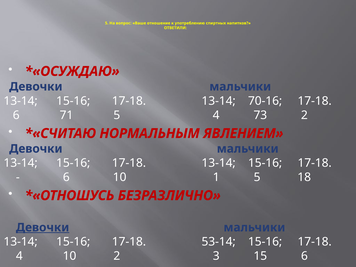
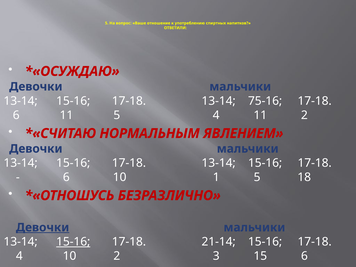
70-16: 70-16 -> 75-16
6 71: 71 -> 11
4 73: 73 -> 11
15-16 at (73, 242) underline: none -> present
53-14: 53-14 -> 21-14
